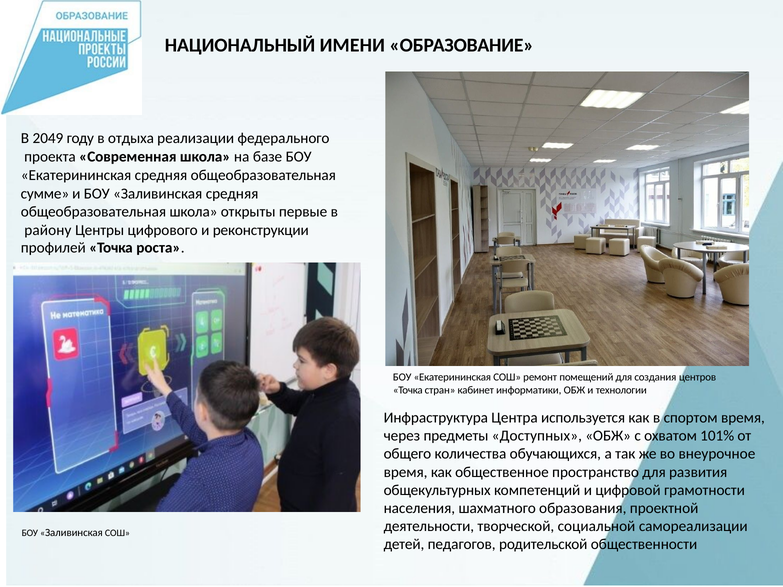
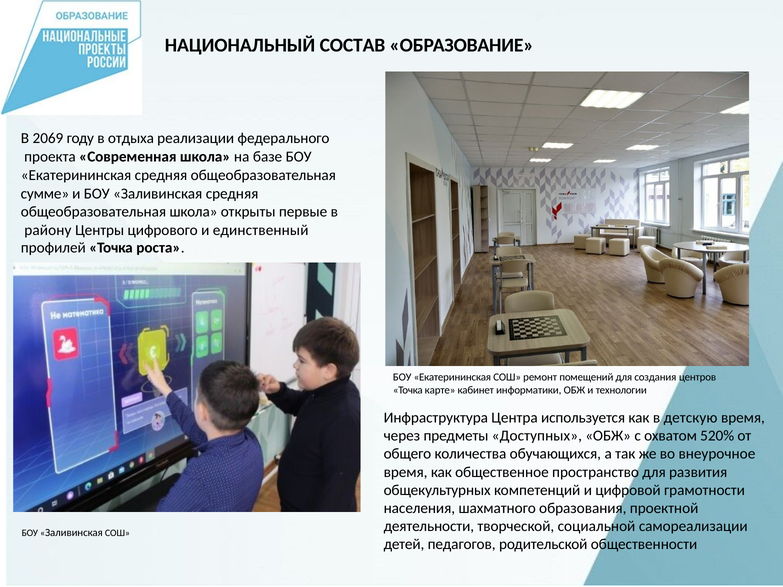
ИМЕНИ: ИМЕНИ -> СОСТАВ
2049: 2049 -> 2069
реконструкции: реконструкции -> единственный
стран: стран -> карте
спортом: спортом -> детскую
101%: 101% -> 520%
